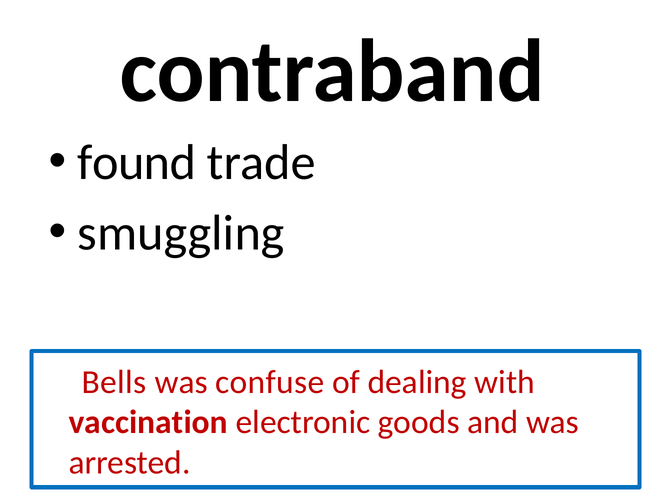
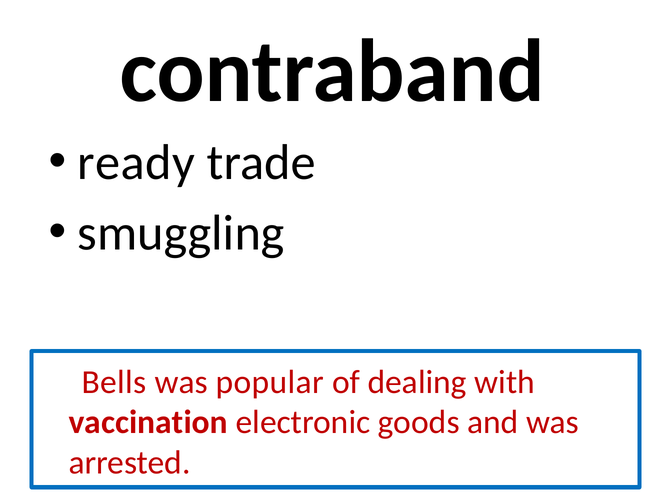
found: found -> ready
confuse: confuse -> popular
